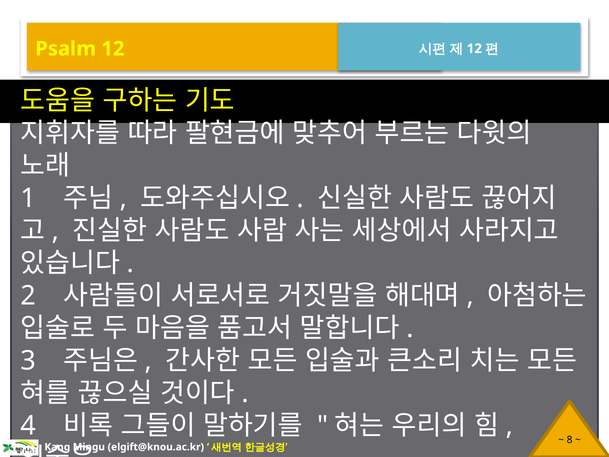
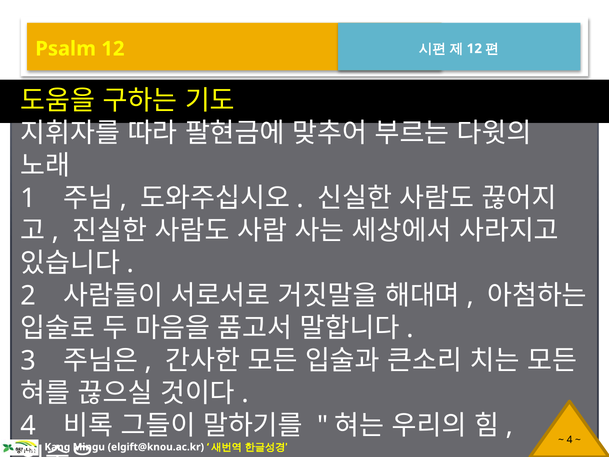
8 at (570, 440): 8 -> 4
